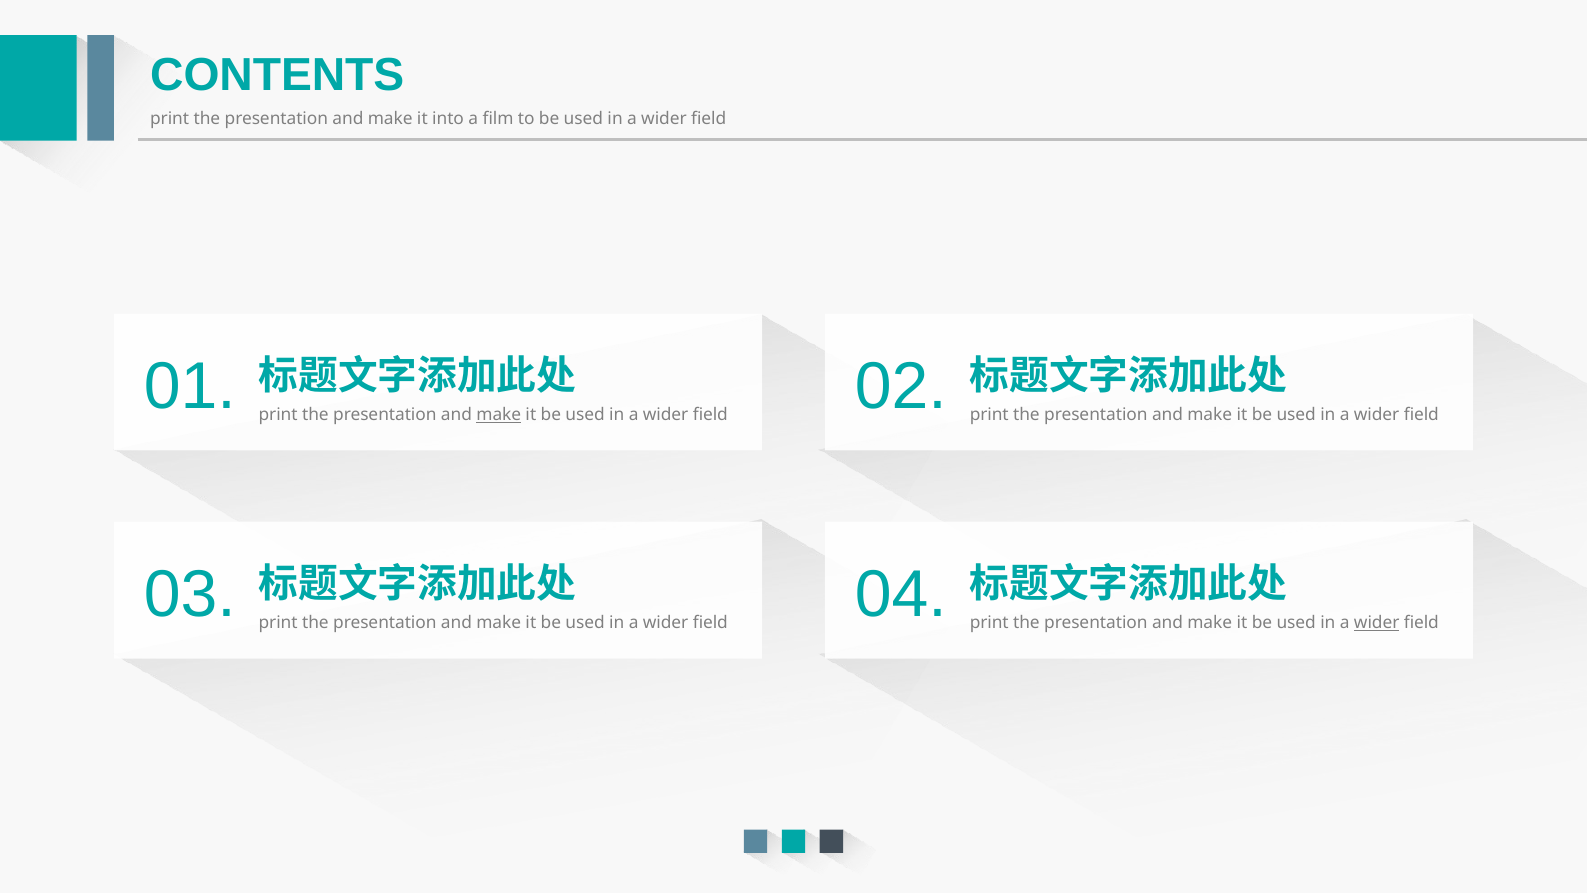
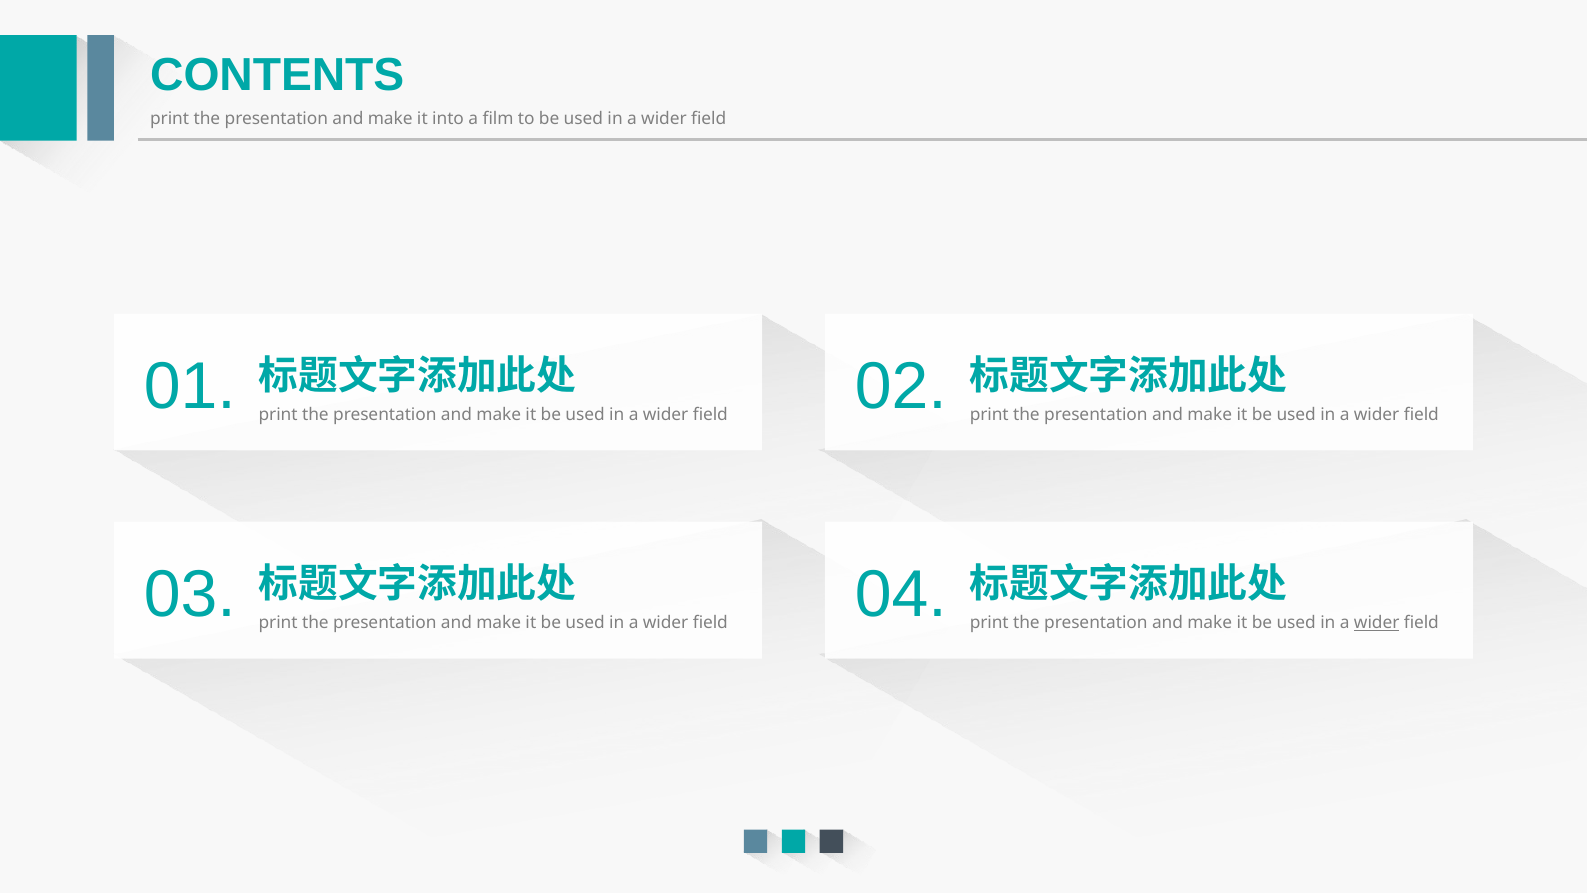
make at (499, 415) underline: present -> none
